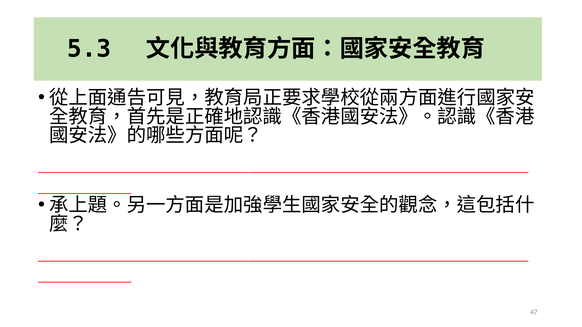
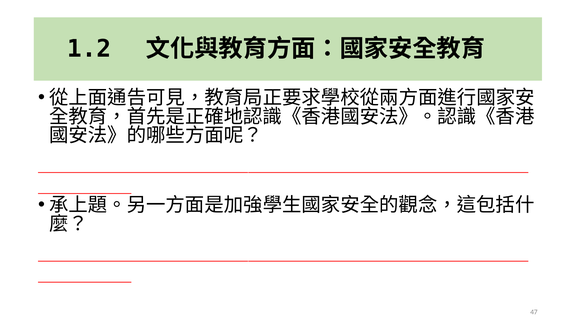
5.3: 5.3 -> 1.2
